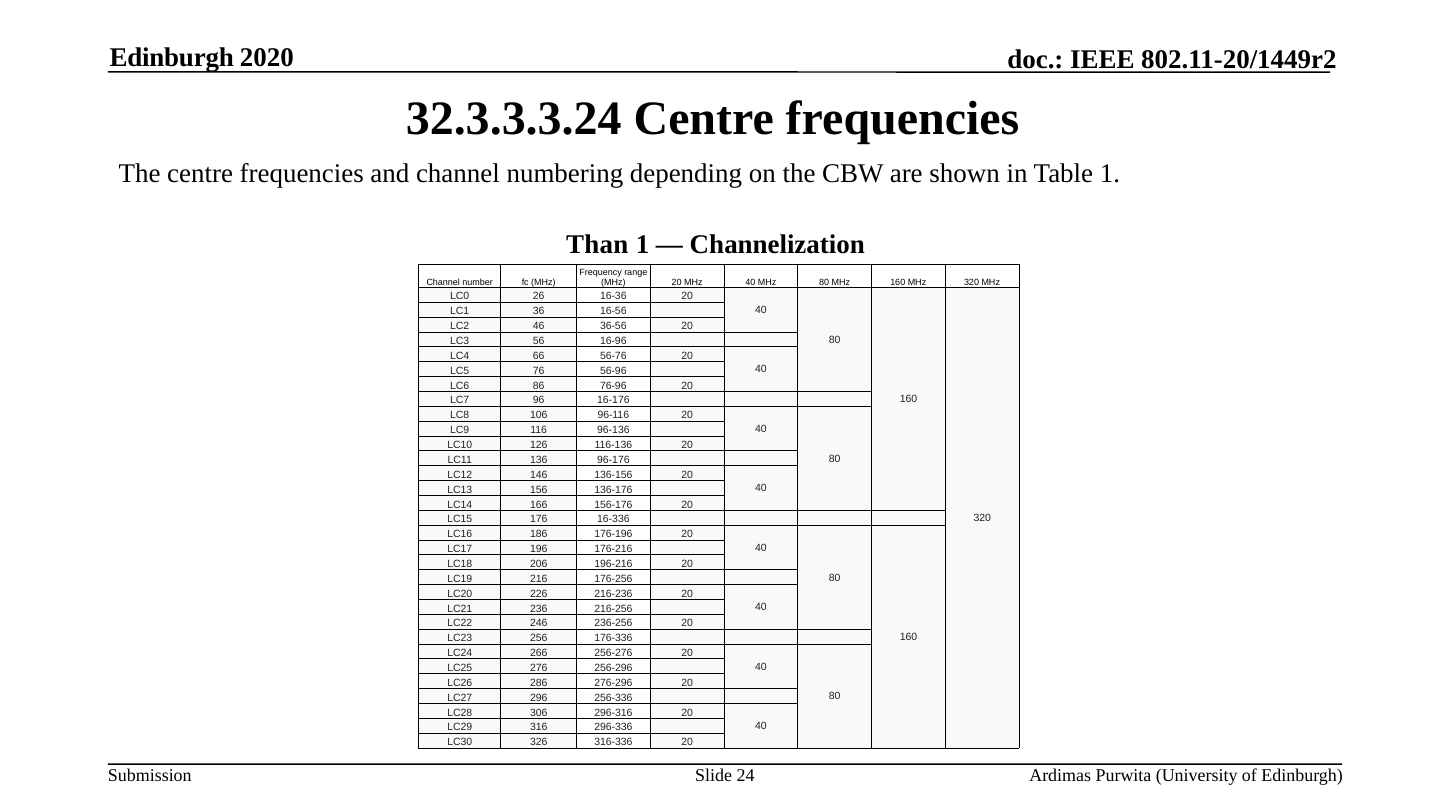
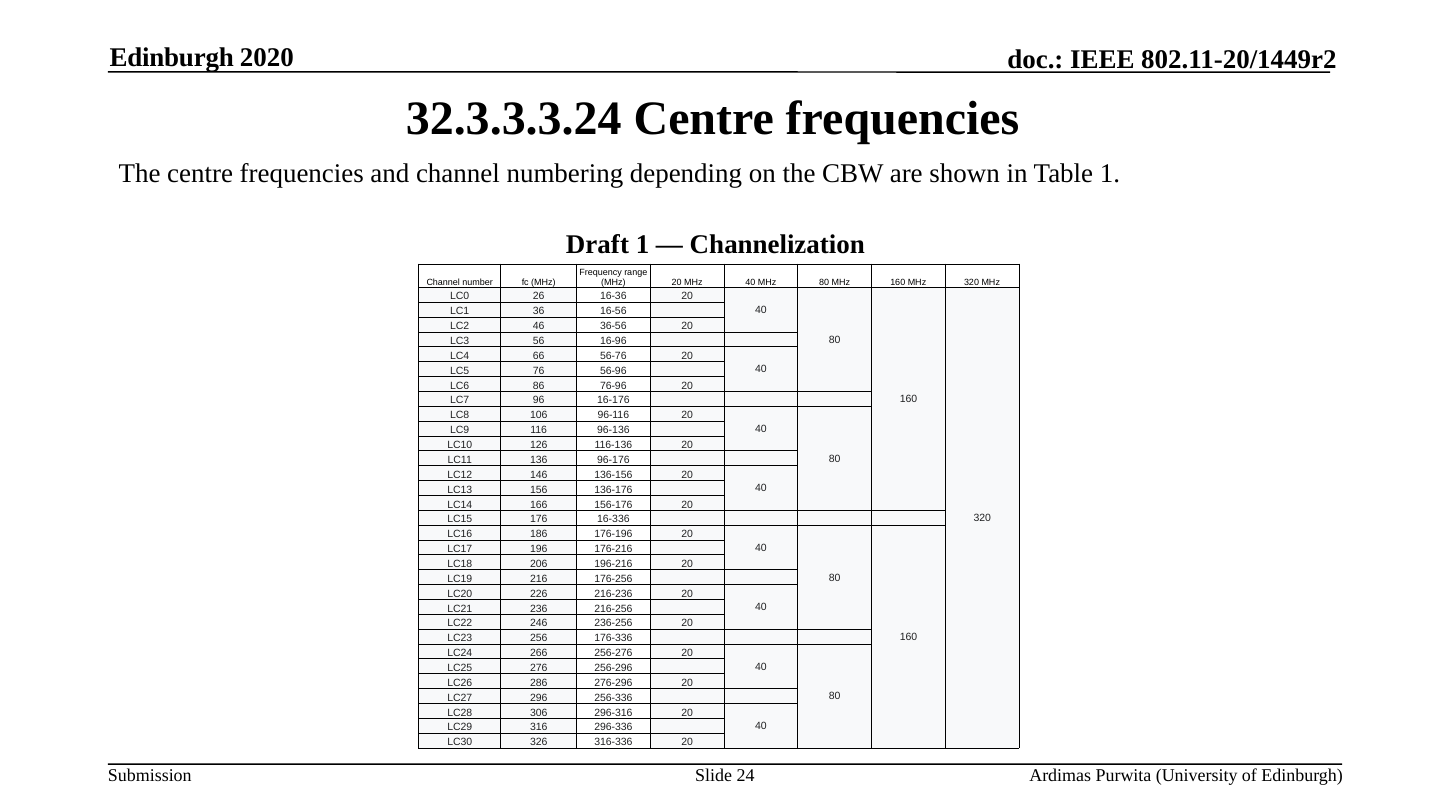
Than: Than -> Draft
